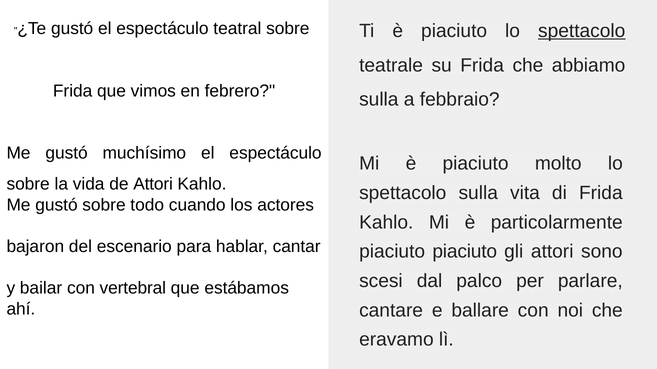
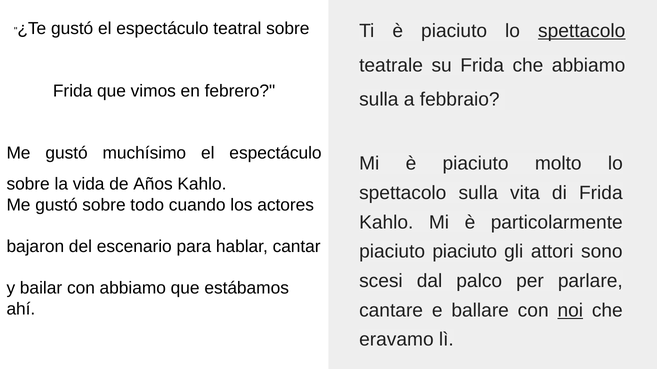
de Attori: Attori -> Años
con vertebral: vertebral -> abbiamo
noi underline: none -> present
